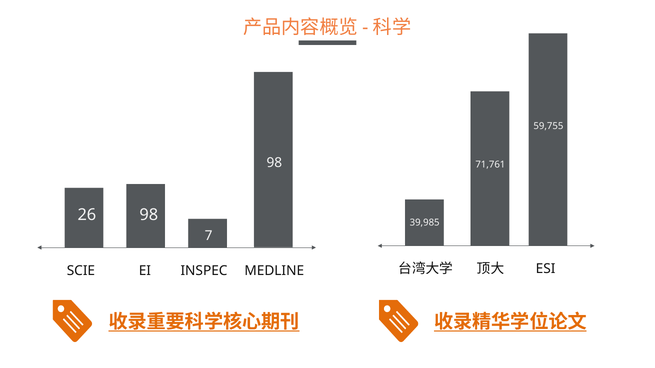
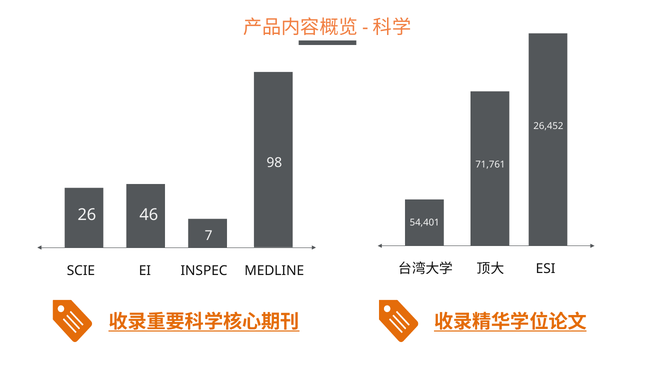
59,755: 59,755 -> 26,452
26 98: 98 -> 46
39,985: 39,985 -> 54,401
